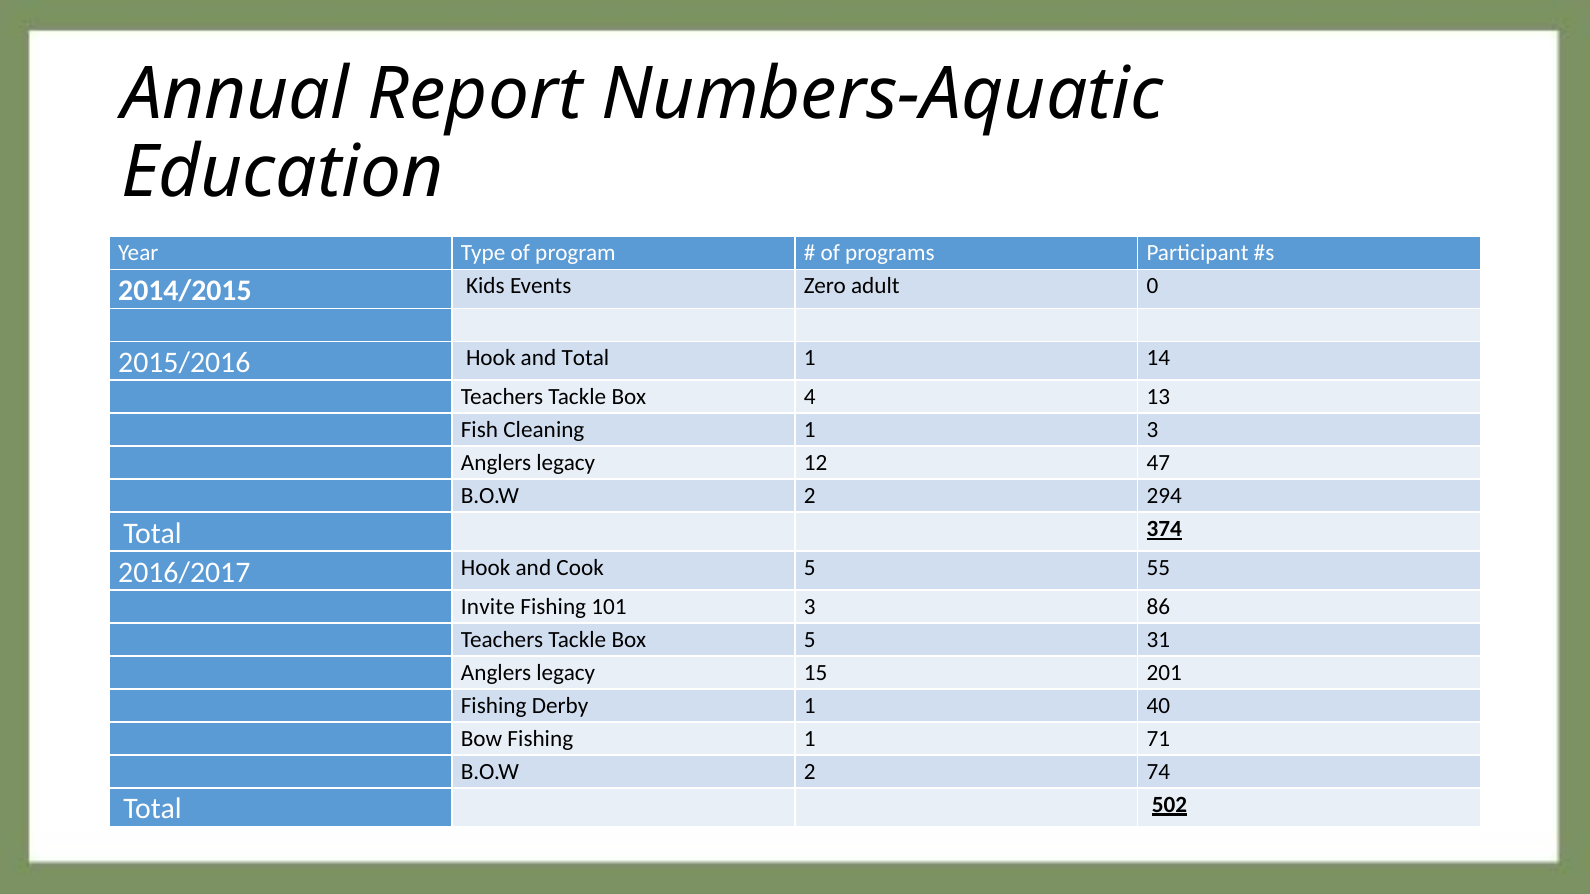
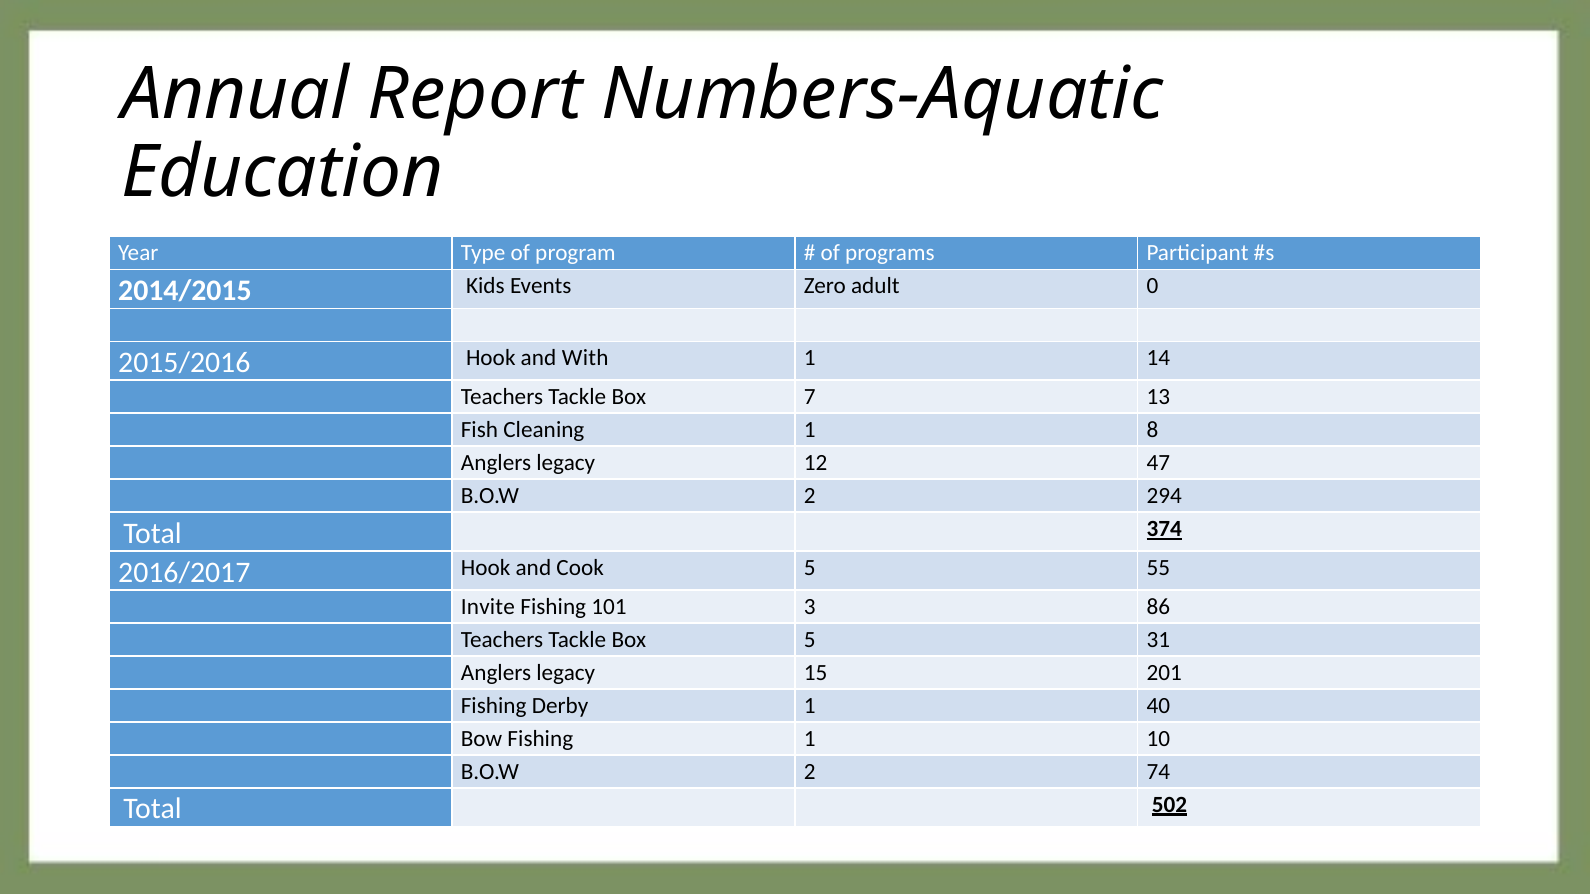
and Total: Total -> With
4: 4 -> 7
1 3: 3 -> 8
71: 71 -> 10
